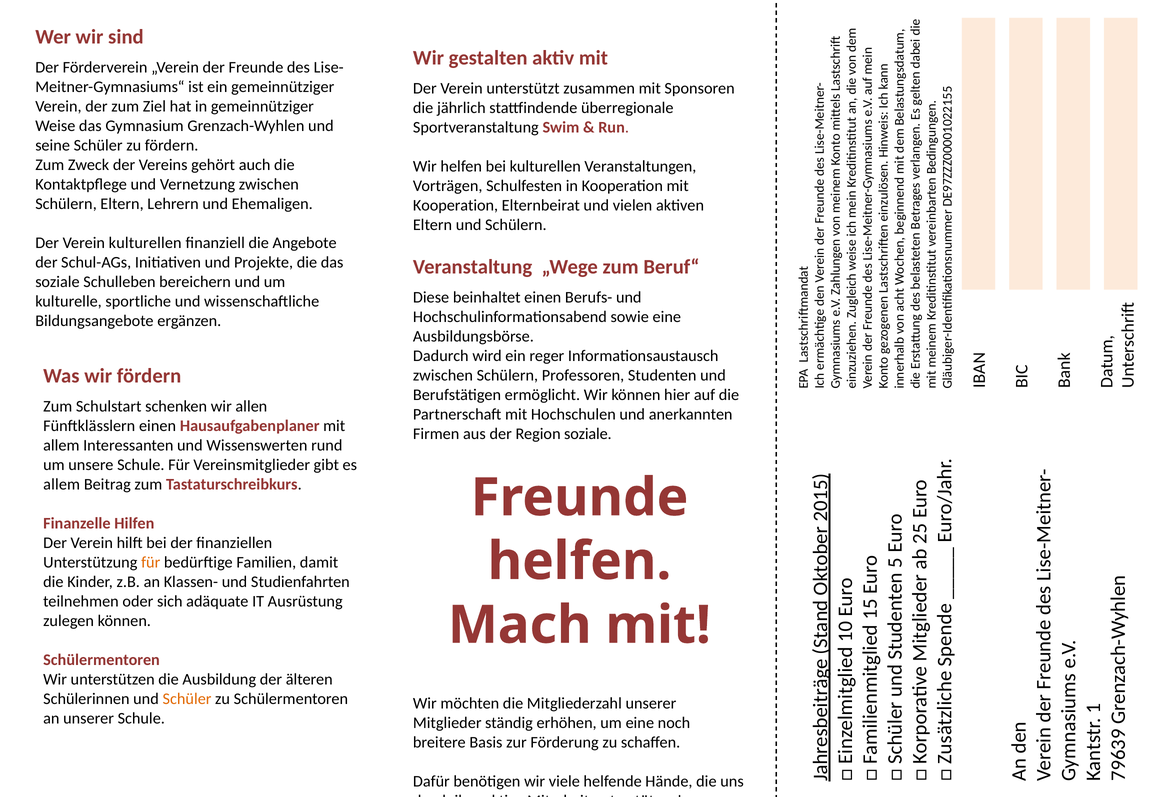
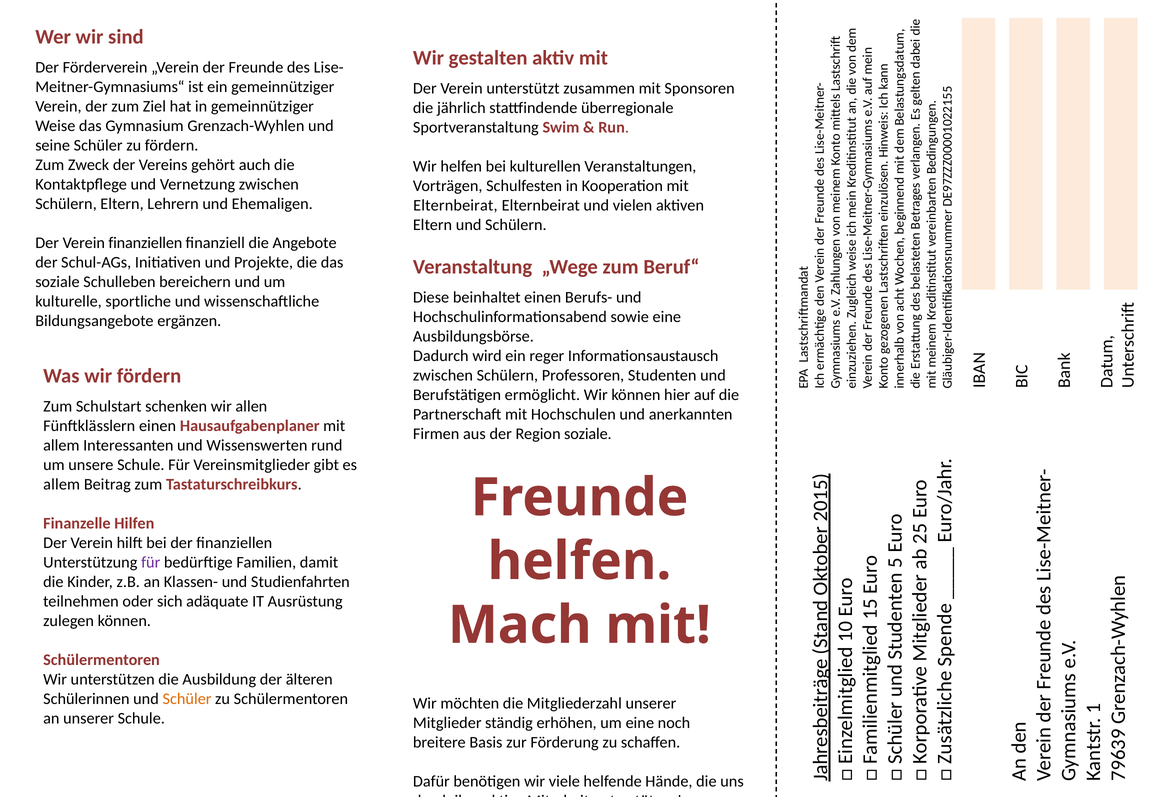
Kooperation at (456, 205): Kooperation -> Elternbeirat
Verein kulturellen: kulturellen -> finanziellen
für at (151, 562) colour: orange -> purple
